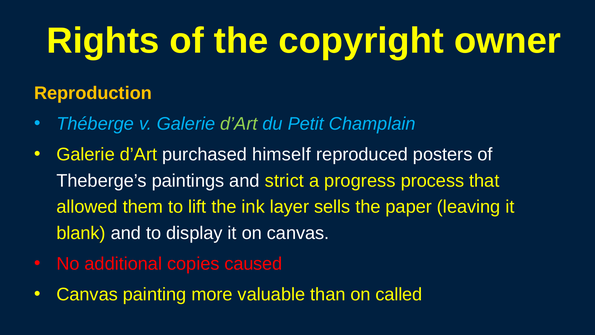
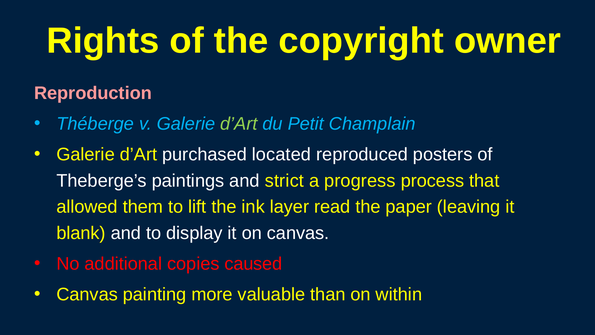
Reproduction colour: yellow -> pink
himself: himself -> located
sells: sells -> read
called: called -> within
